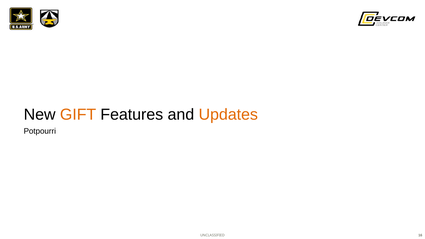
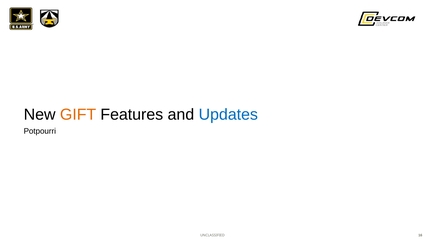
Updates colour: orange -> blue
